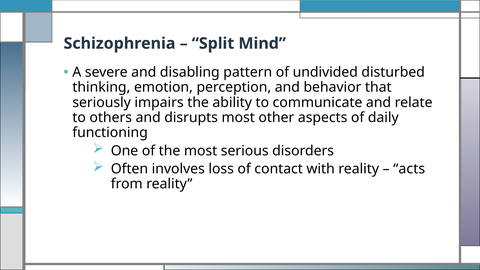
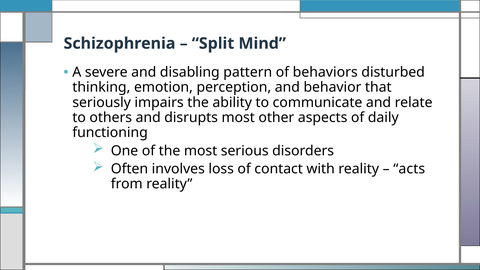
undivided: undivided -> behaviors
